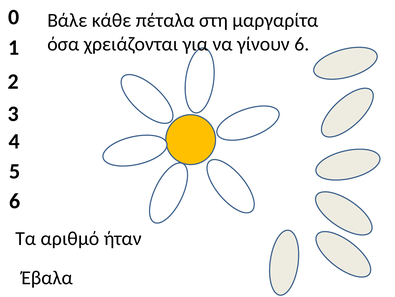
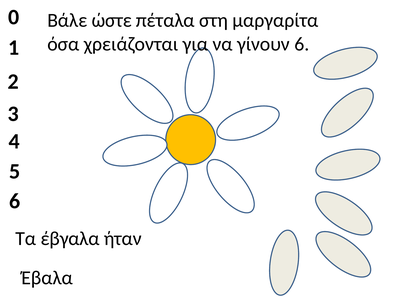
κάθε: κάθε -> ώστε
αριθμό: αριθμό -> έβγαλα
